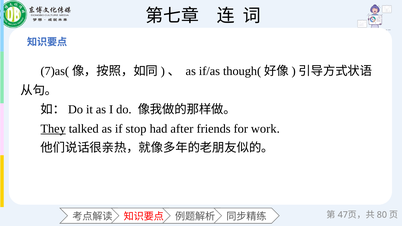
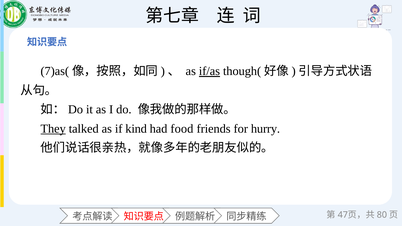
if/as underline: none -> present
stop: stop -> kind
after: after -> food
work: work -> hurry
